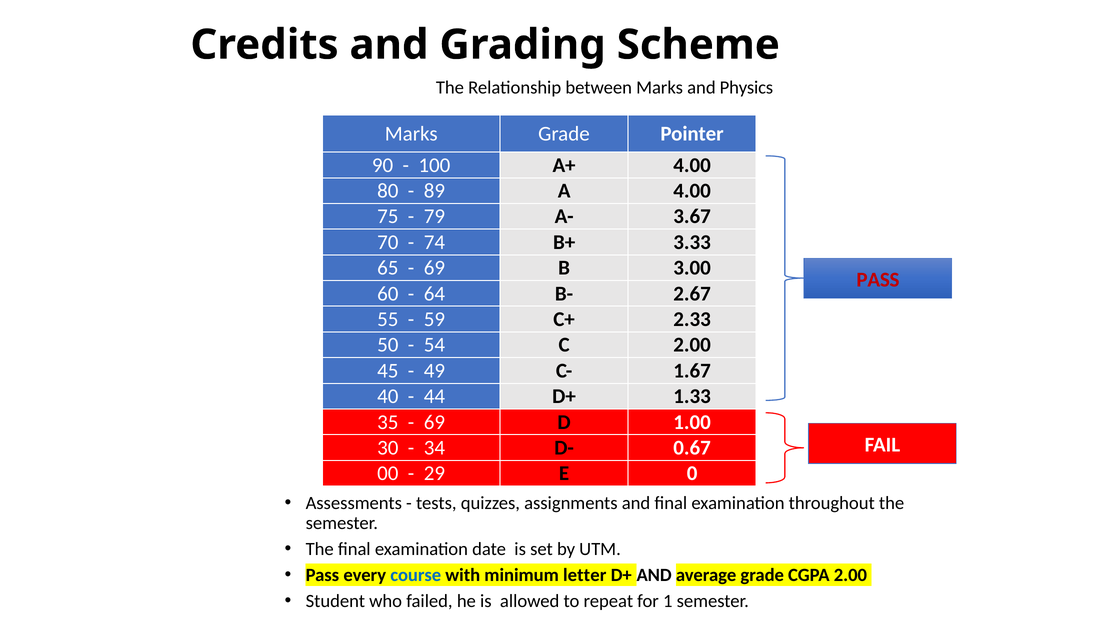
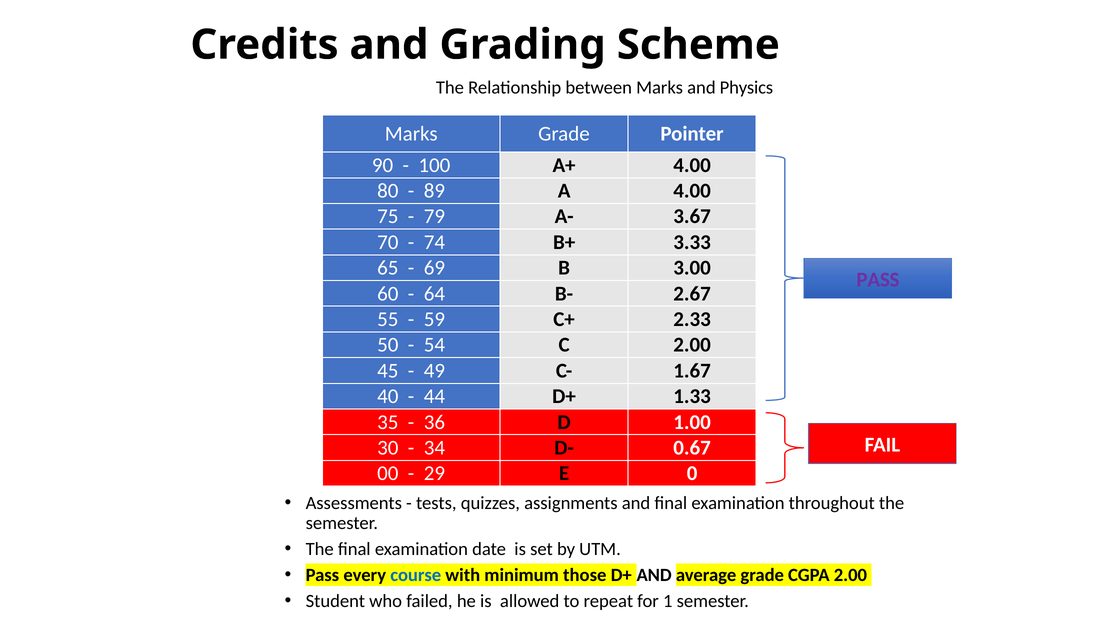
PASS at (878, 280) colour: red -> purple
69 at (434, 422): 69 -> 36
letter: letter -> those
